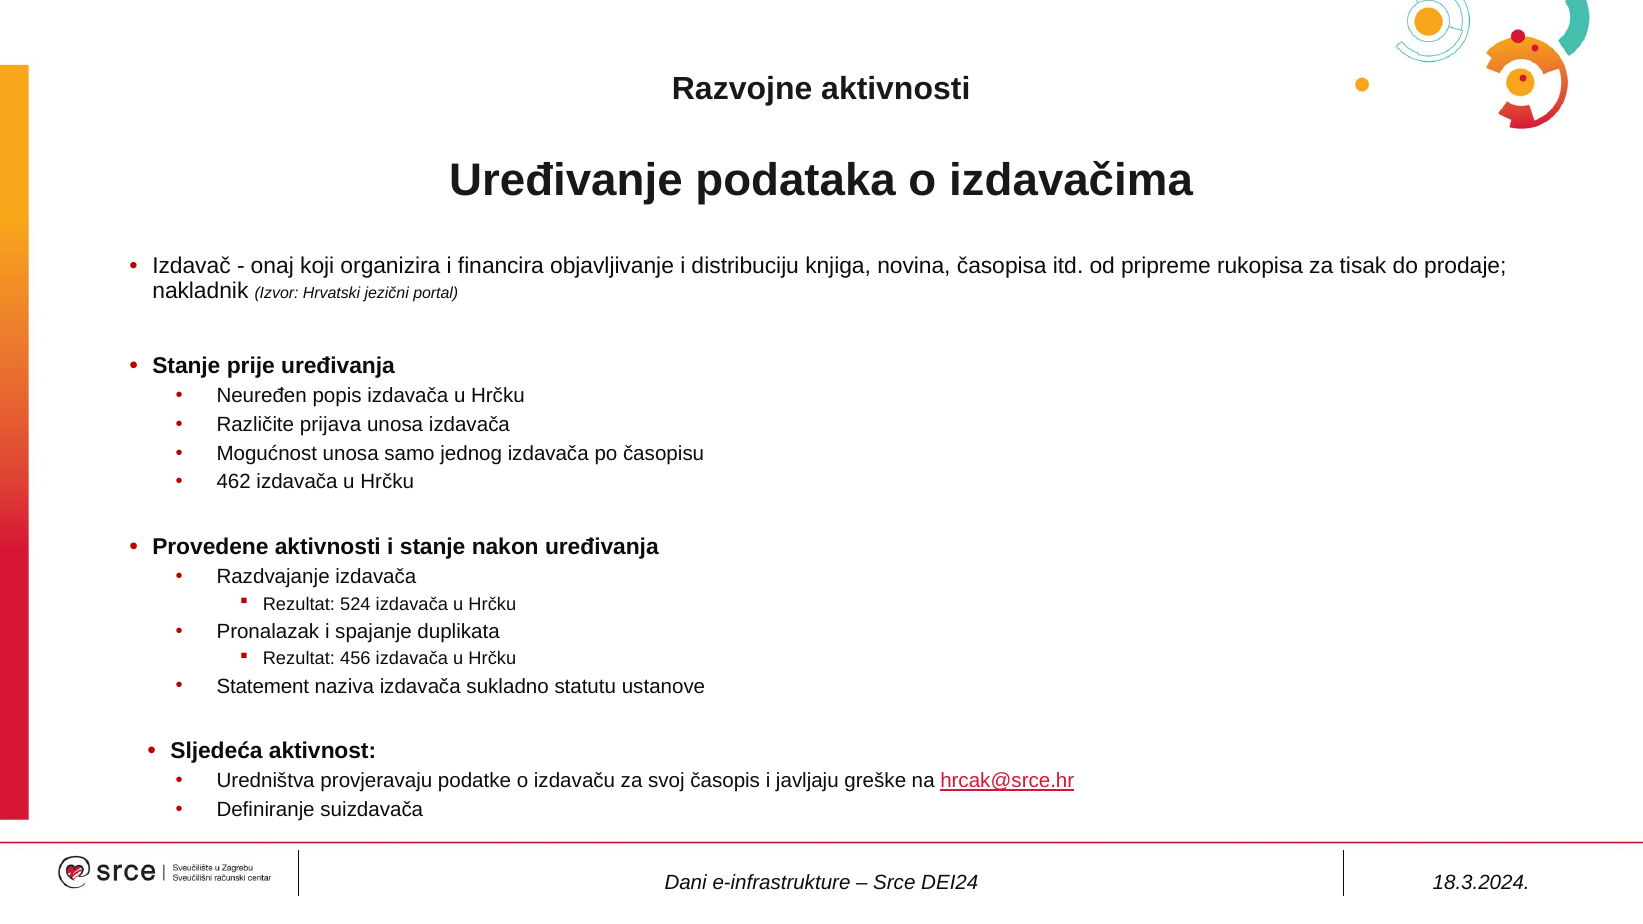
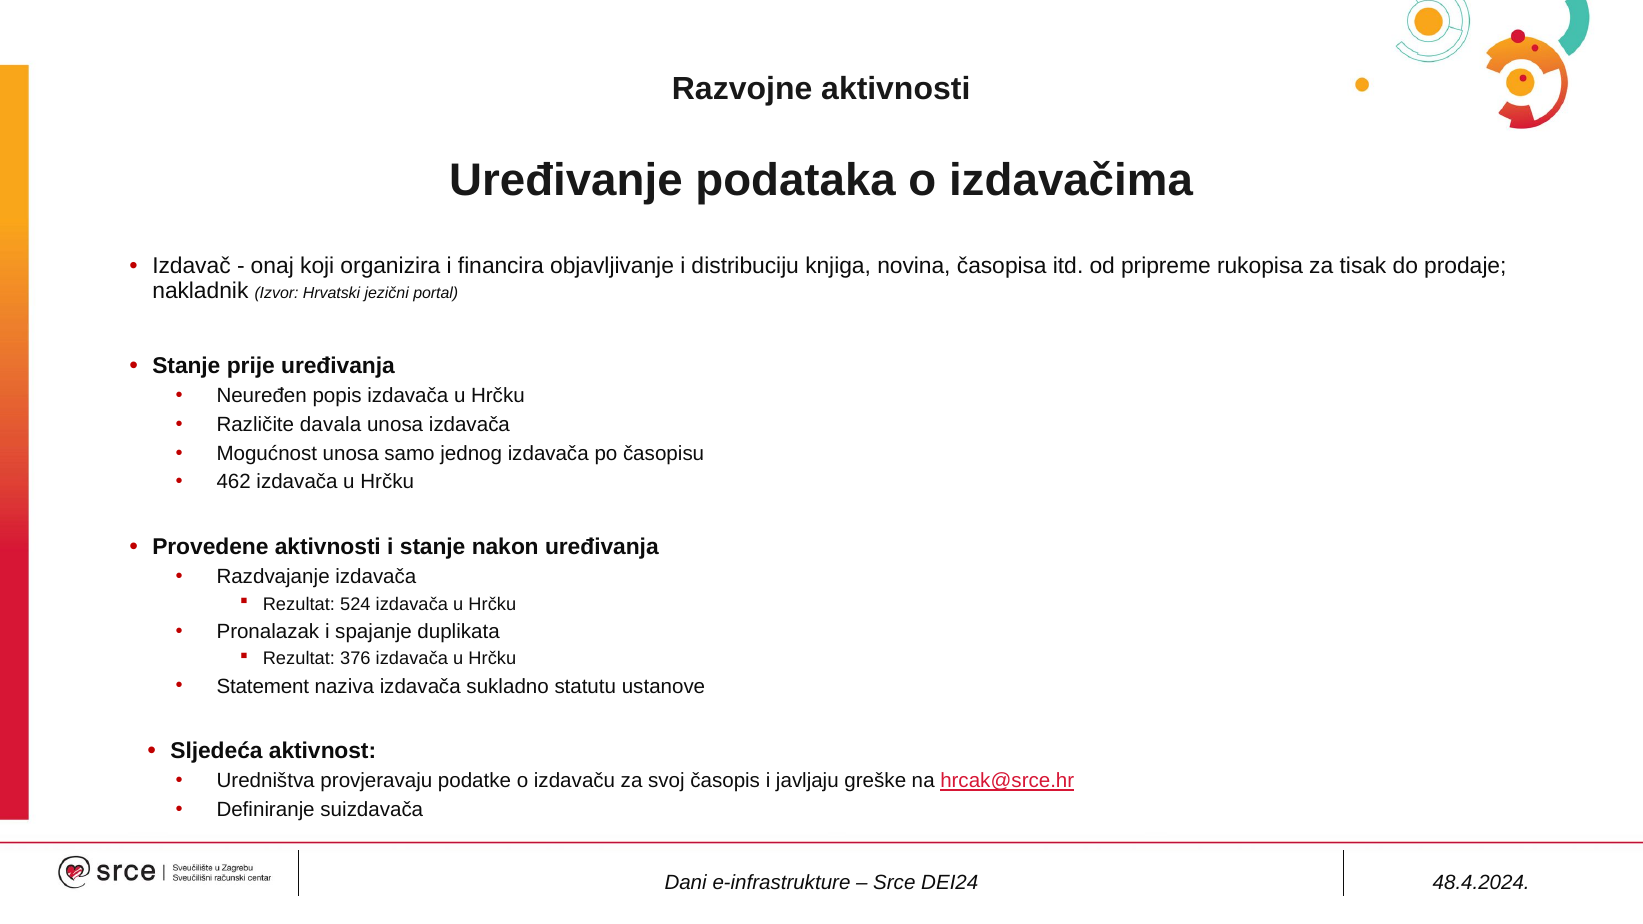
prijava: prijava -> davala
456: 456 -> 376
18.3.2024: 18.3.2024 -> 48.4.2024
